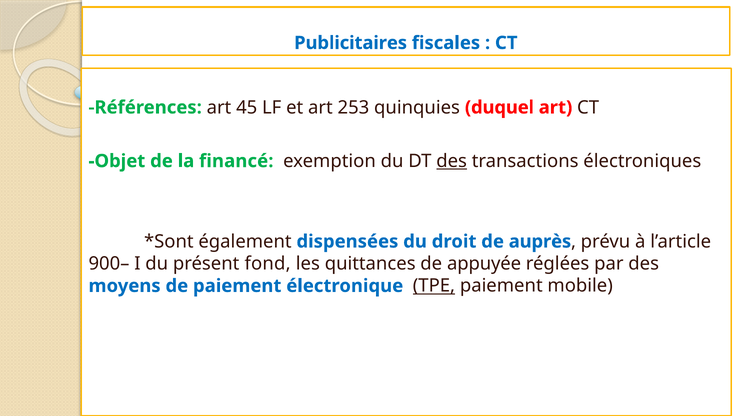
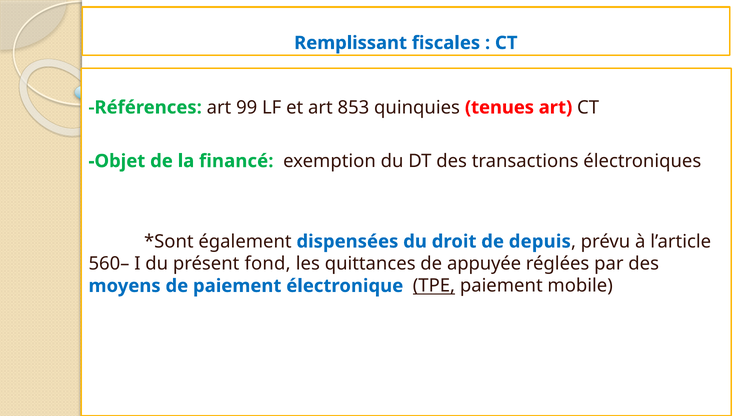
Publicitaires: Publicitaires -> Remplissant
45: 45 -> 99
253: 253 -> 853
duquel: duquel -> tenues
des at (452, 161) underline: present -> none
auprès: auprès -> depuis
900–: 900– -> 560–
